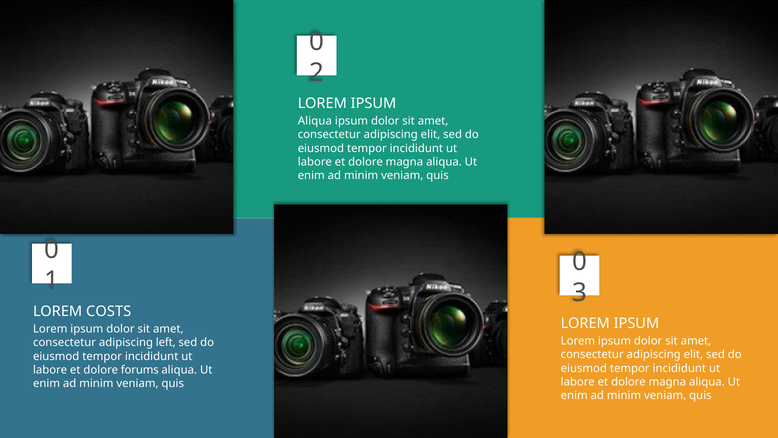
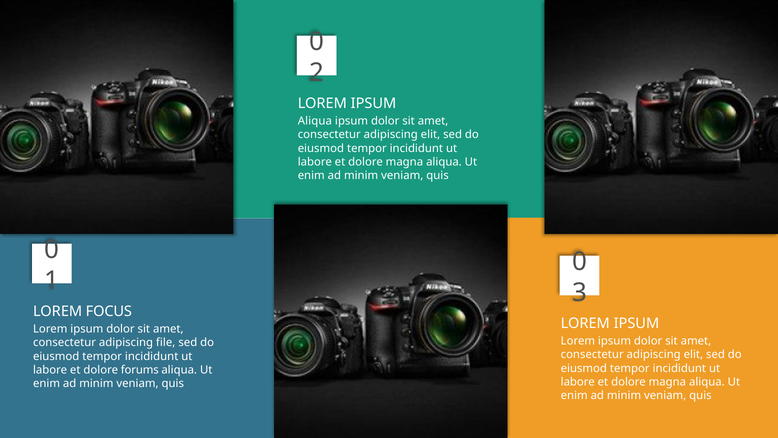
COSTS: COSTS -> FOCUS
left: left -> file
